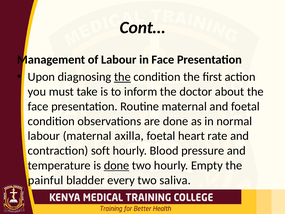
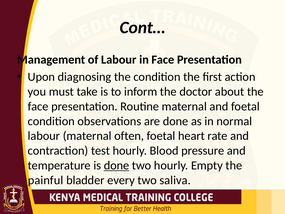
the at (122, 77) underline: present -> none
axilla: axilla -> often
soft: soft -> test
